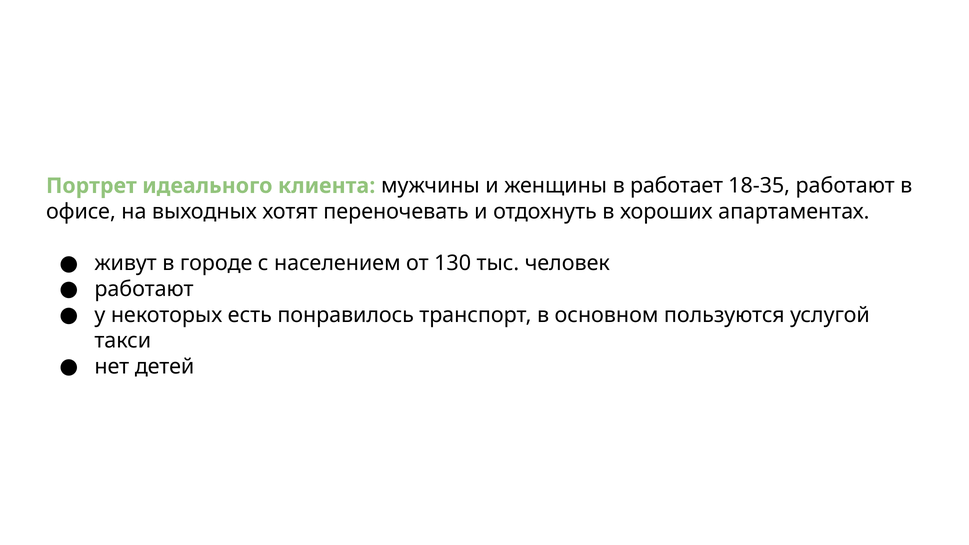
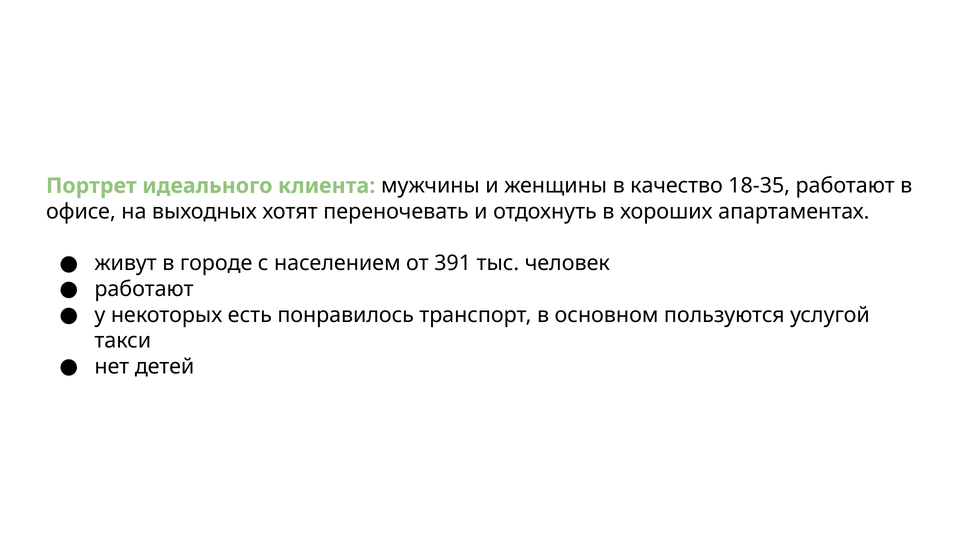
работает: работает -> качество
130: 130 -> 391
